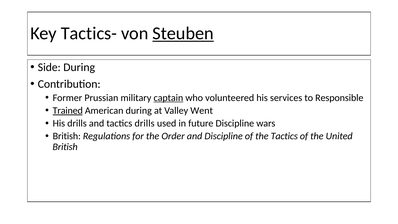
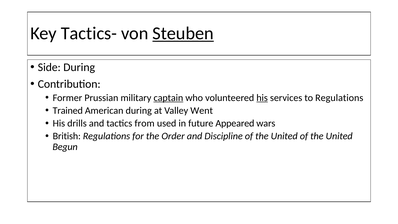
his at (262, 98) underline: none -> present
to Responsible: Responsible -> Regulations
Trained underline: present -> none
tactics drills: drills -> from
future Discipline: Discipline -> Appeared
Discipline of the Tactics: Tactics -> United
British at (65, 147): British -> Begun
